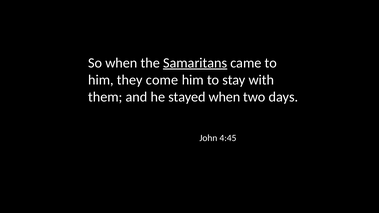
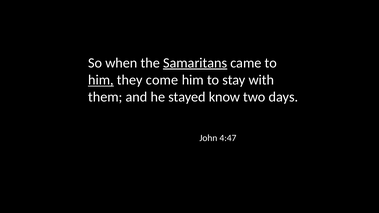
him at (101, 80) underline: none -> present
stayed when: when -> know
4:45: 4:45 -> 4:47
